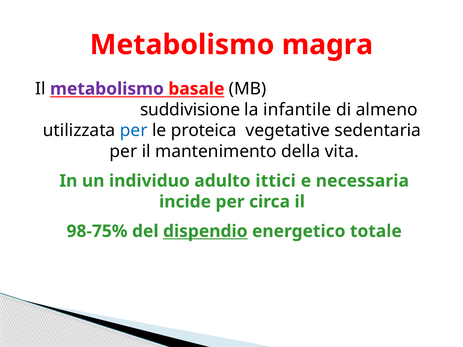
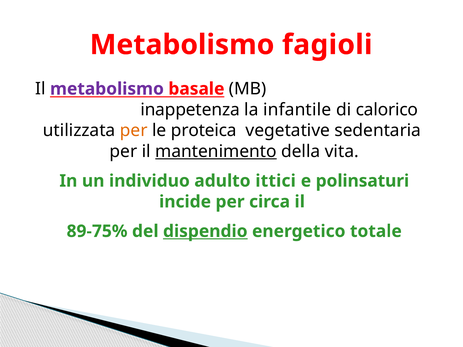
magra: magra -> fagioli
suddivisione: suddivisione -> inappetenza
almeno: almeno -> calorico
per at (134, 131) colour: blue -> orange
mantenimento underline: none -> present
necessaria: necessaria -> polinsaturi
98-75%: 98-75% -> 89-75%
